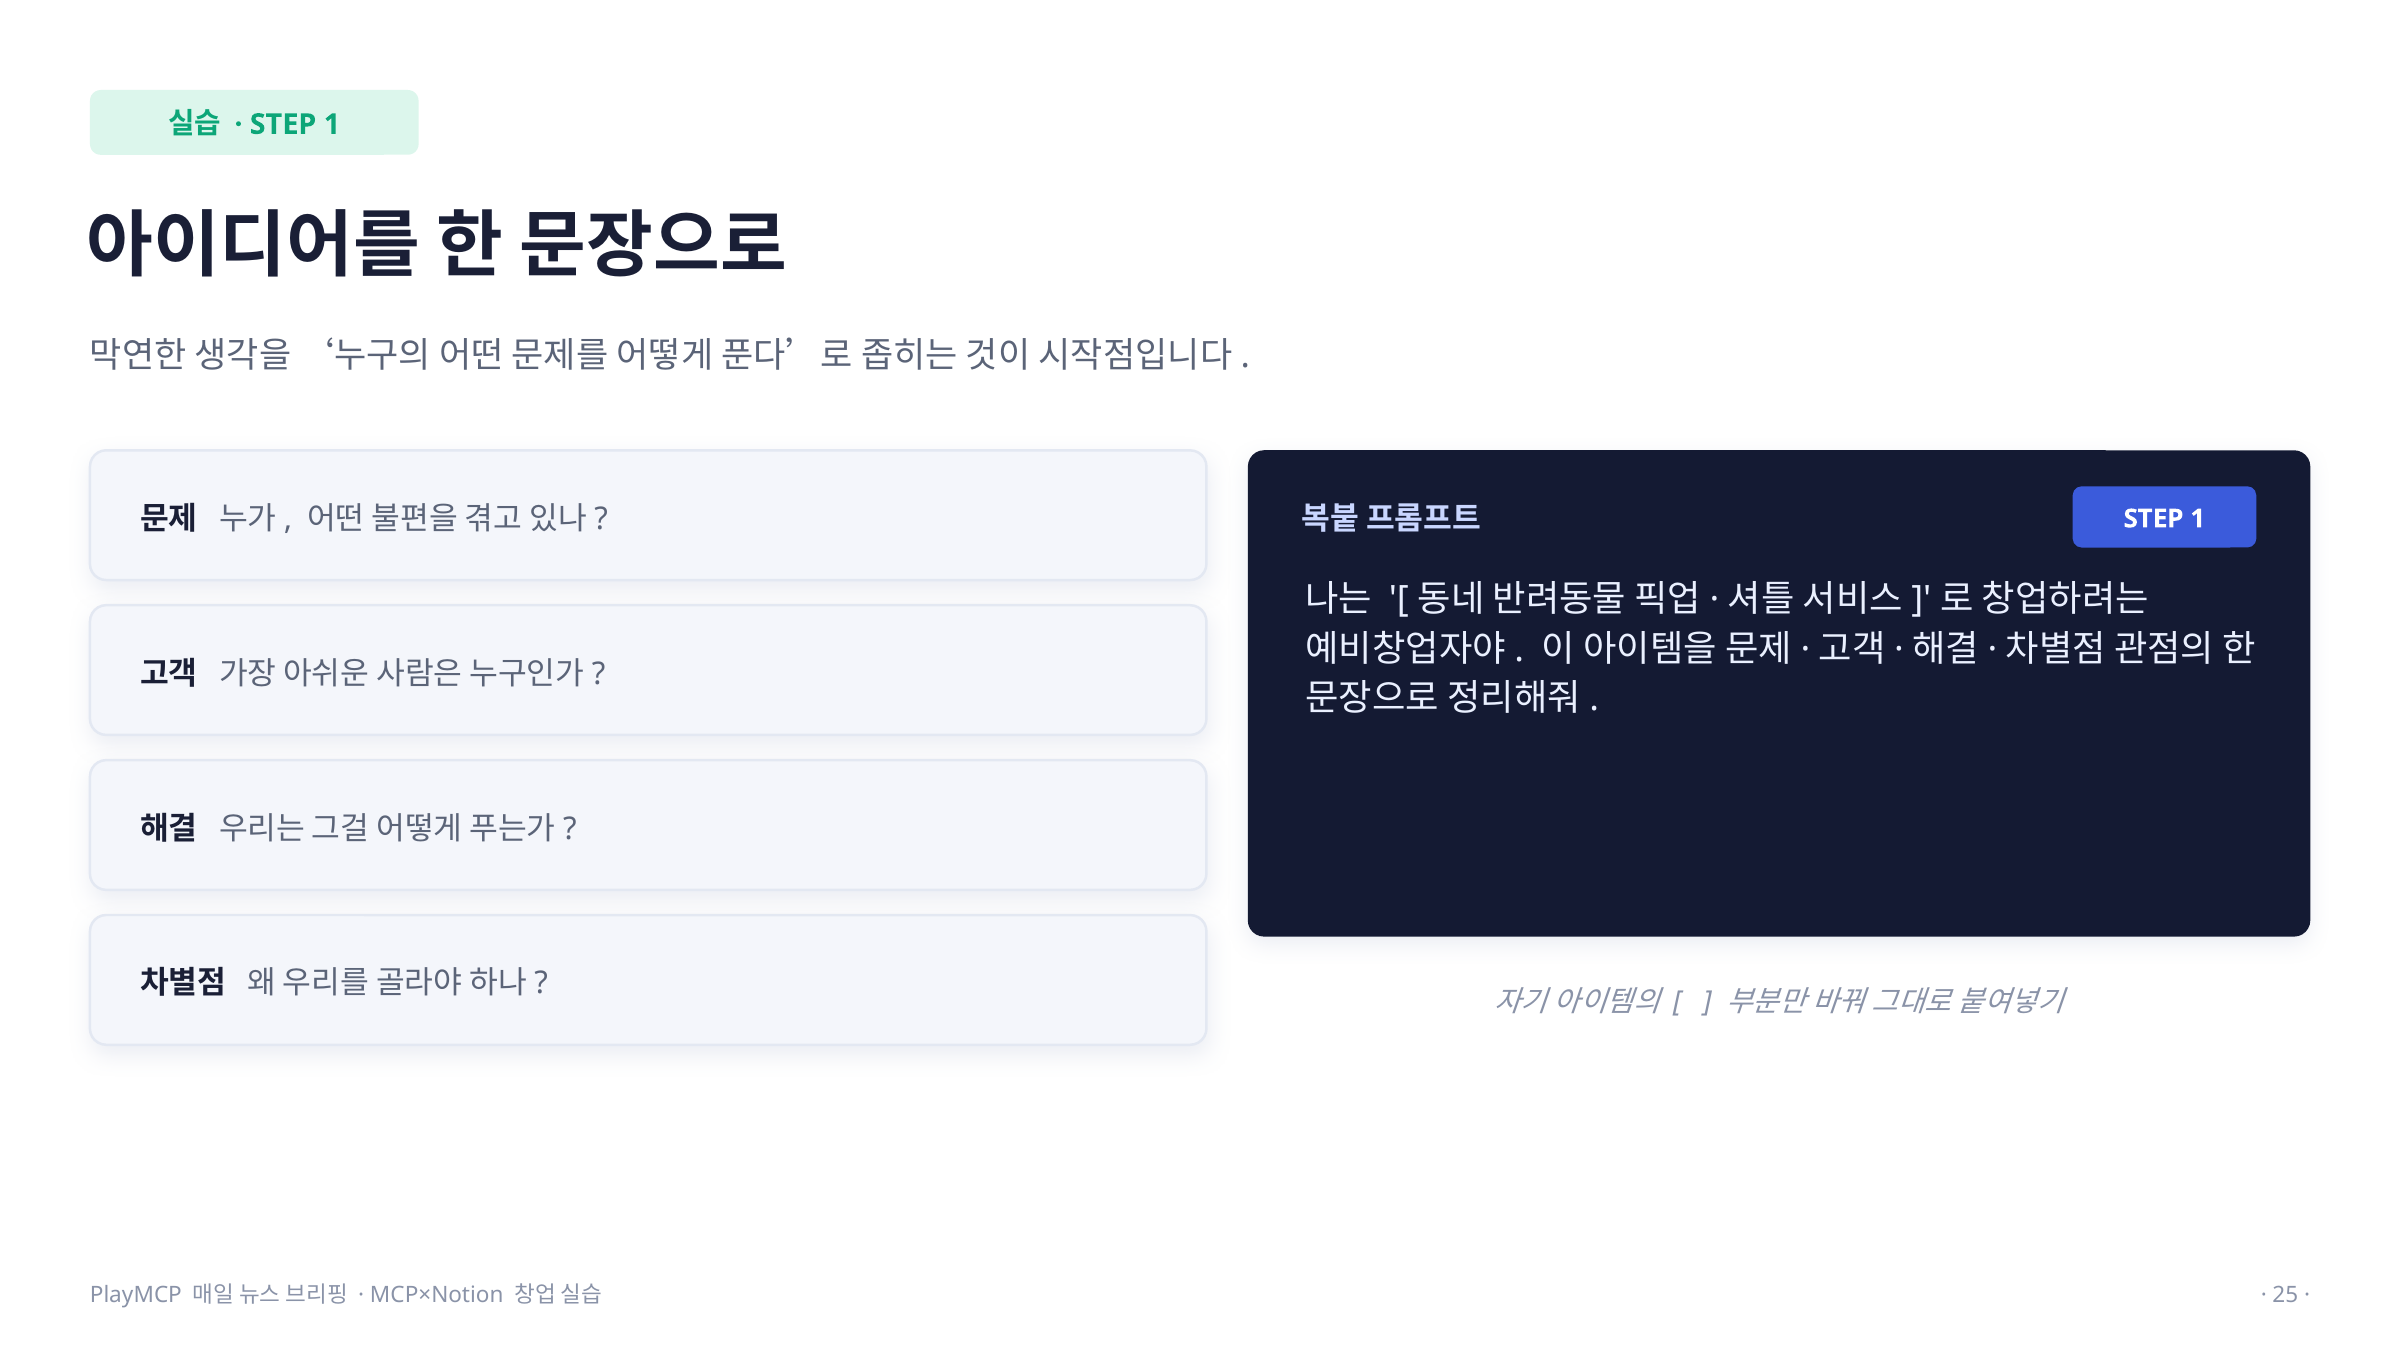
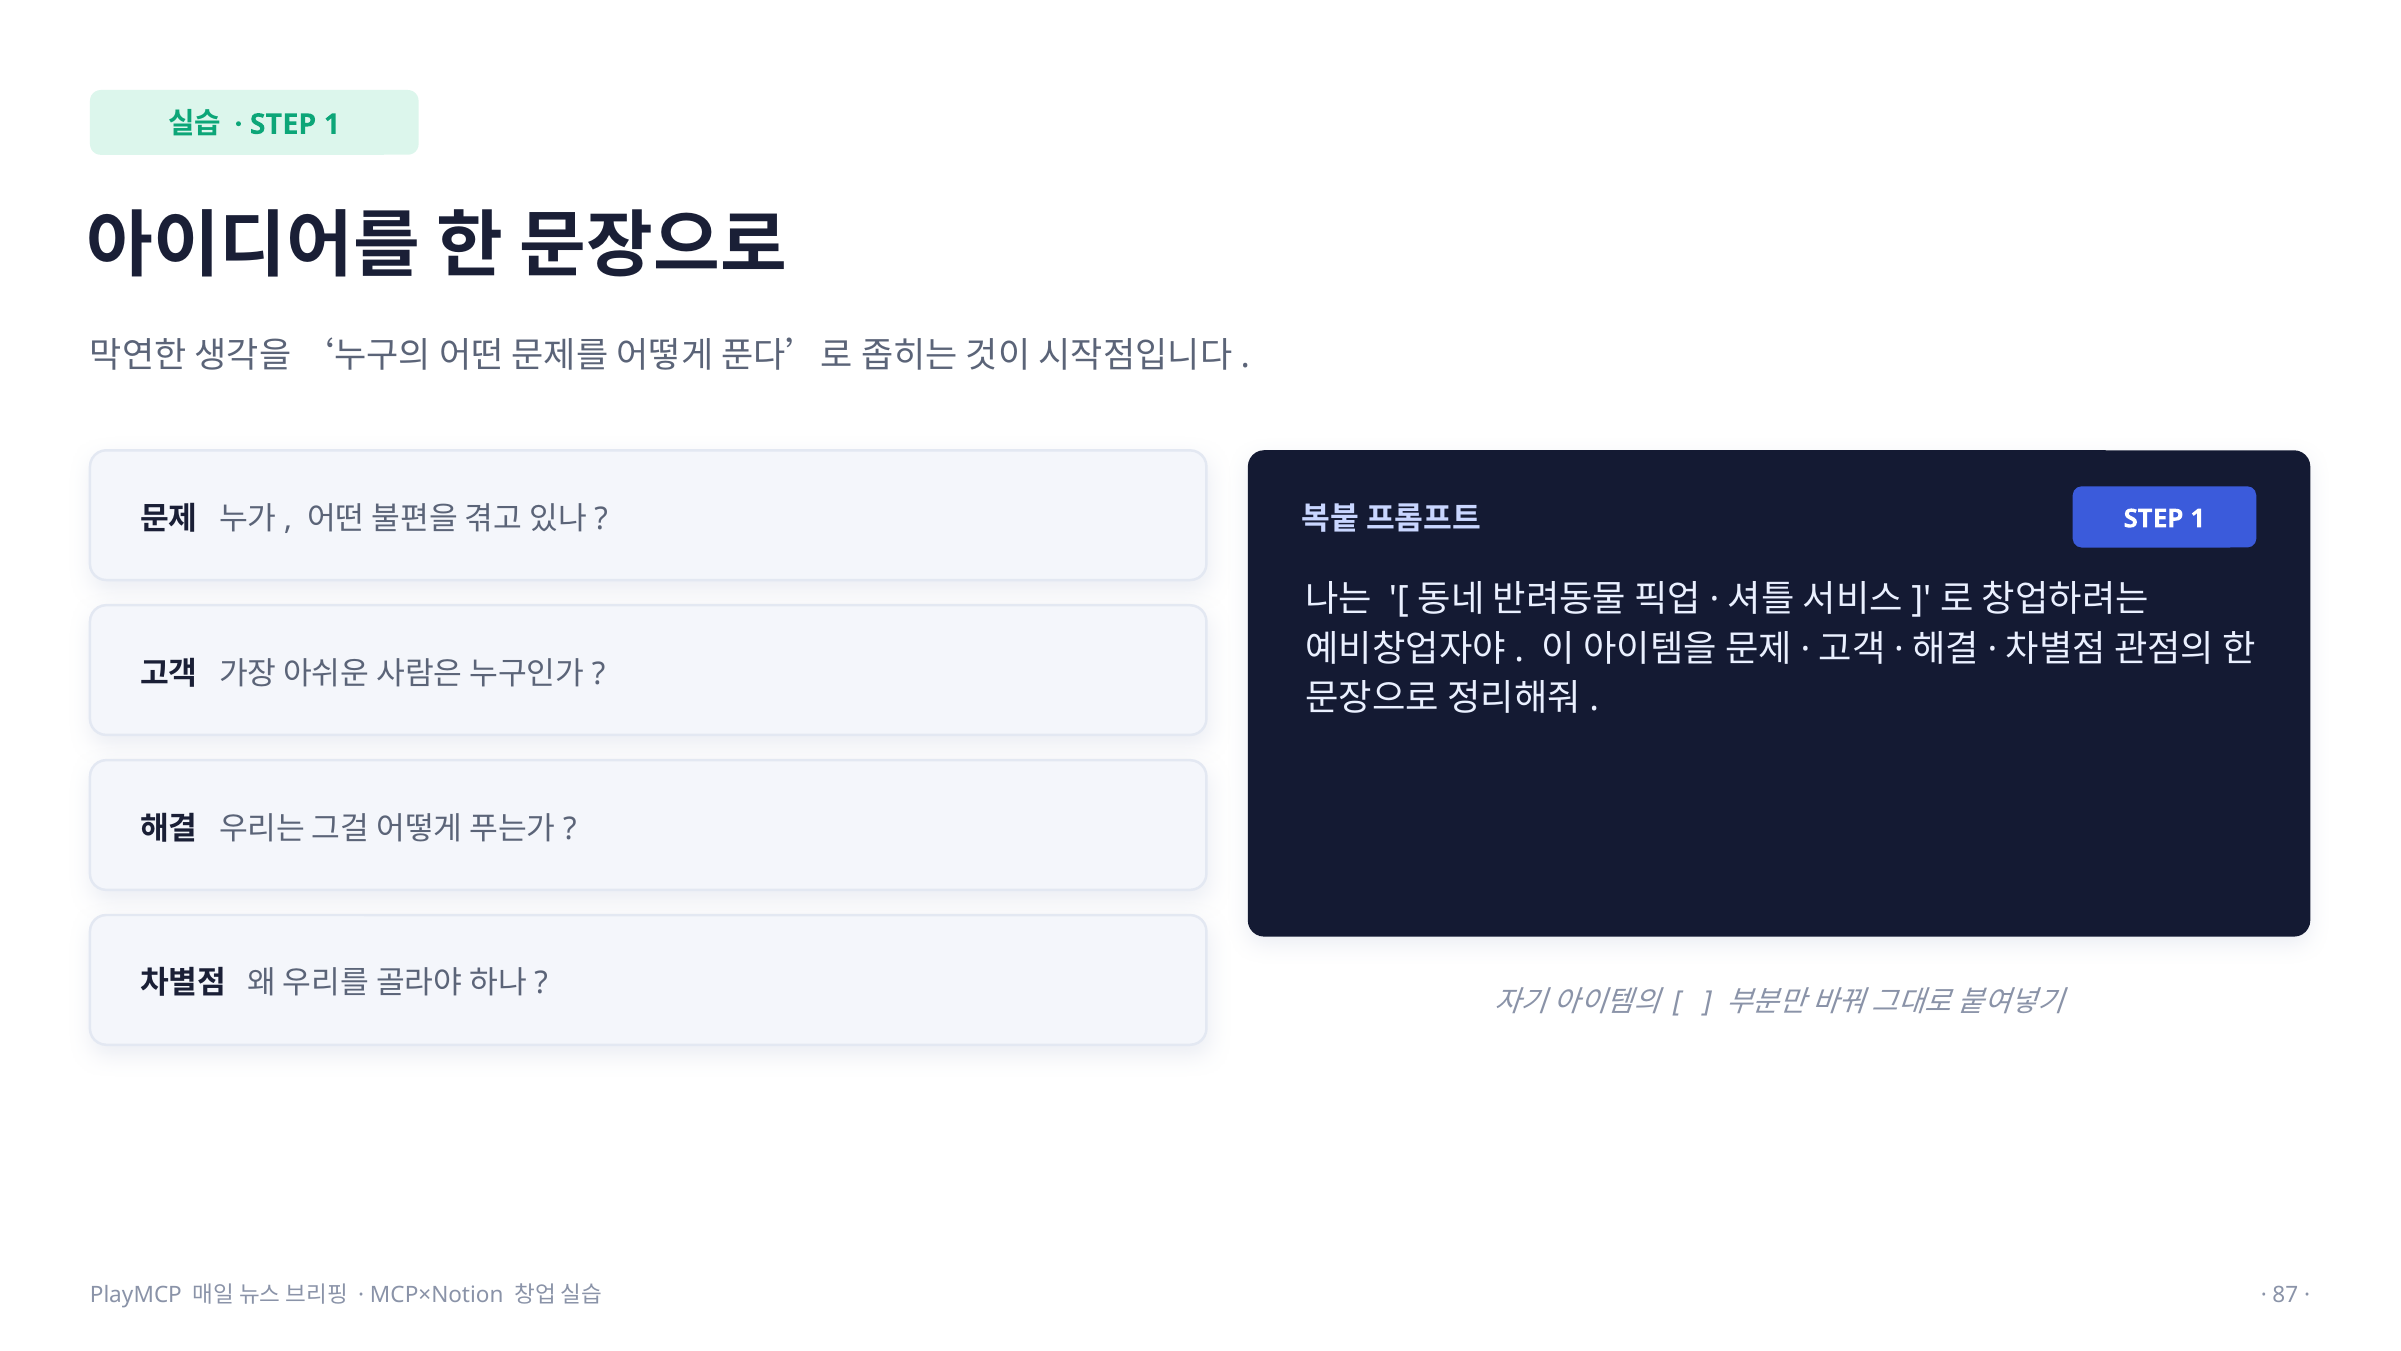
25: 25 -> 87
